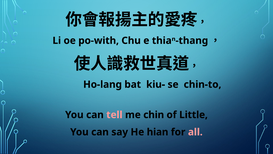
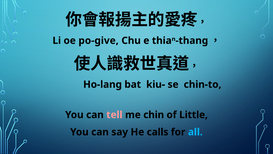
po-with: po-with -> po-give
hian: hian -> calls
all colour: pink -> light blue
